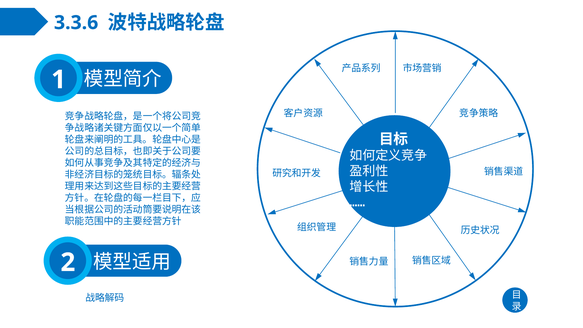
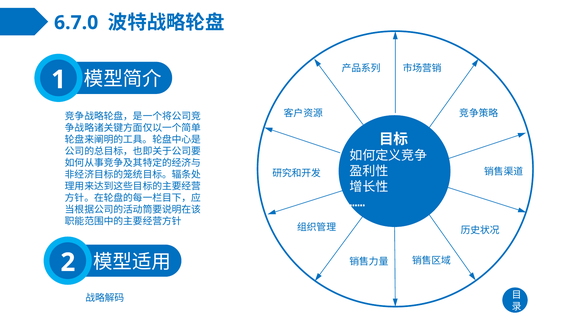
3.3.6: 3.3.6 -> 6.7.0
